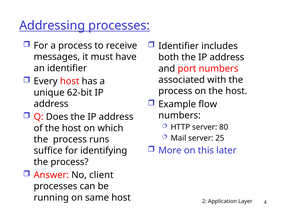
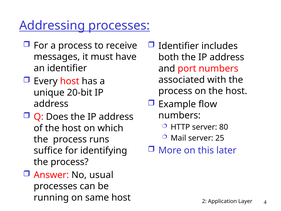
62-bit: 62-bit -> 20-bit
client: client -> usual
